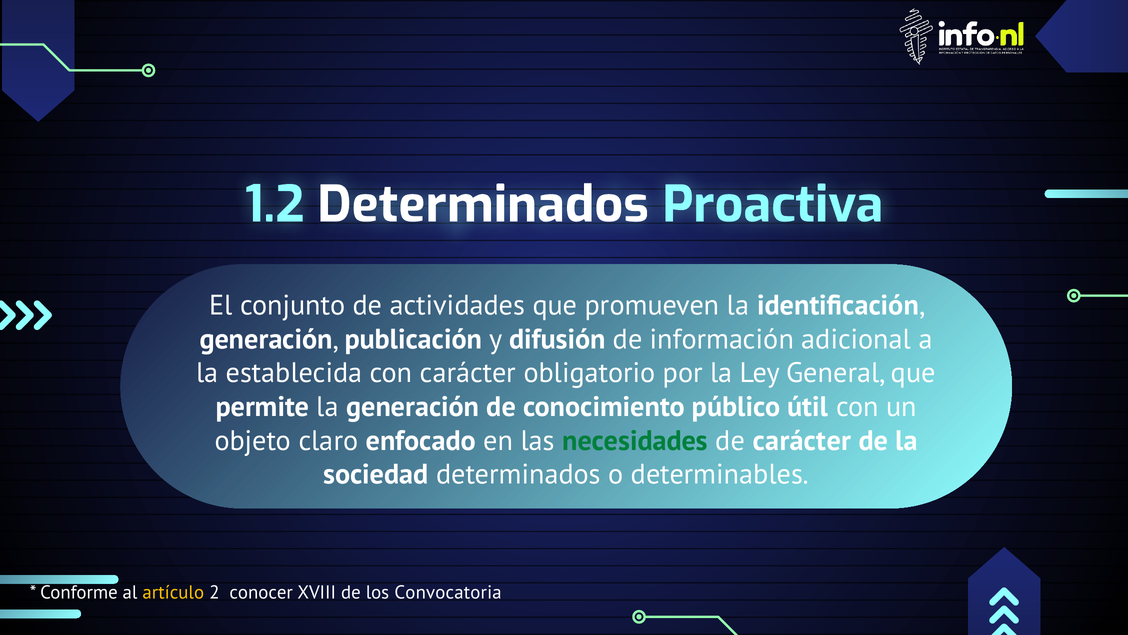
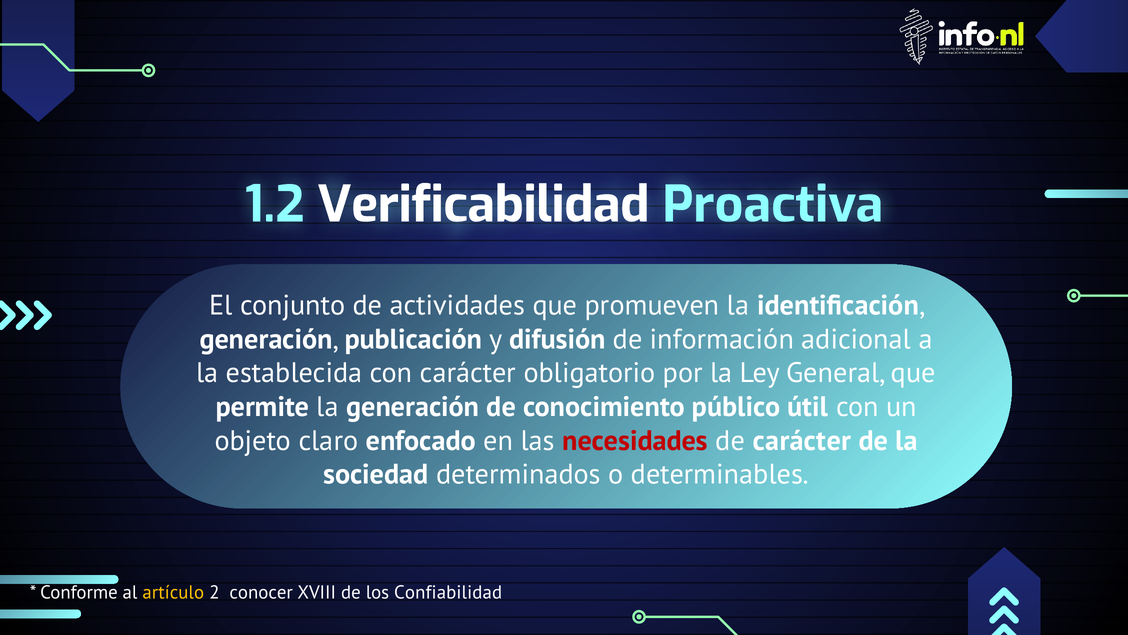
1.2 Determinados: Determinados -> Verificabilidad
necesidades colour: green -> red
Convocatoria: Convocatoria -> Confiabilidad
